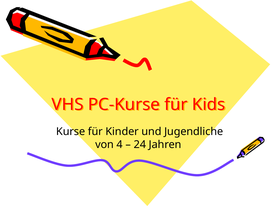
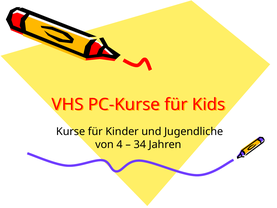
24: 24 -> 34
